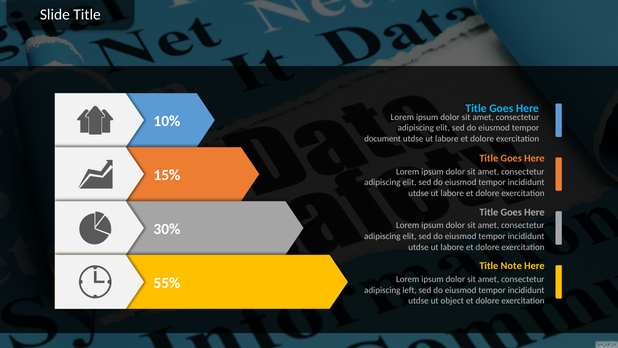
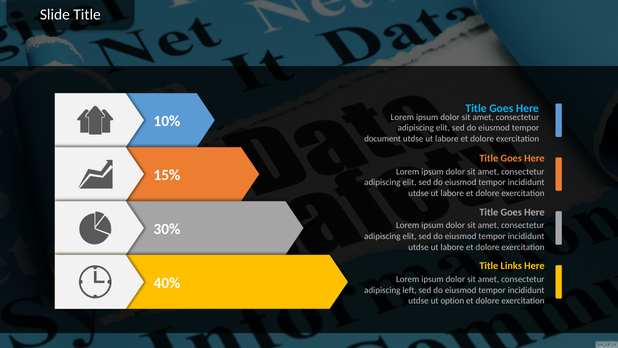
Note: Note -> Links
55%: 55% -> 40%
object: object -> option
